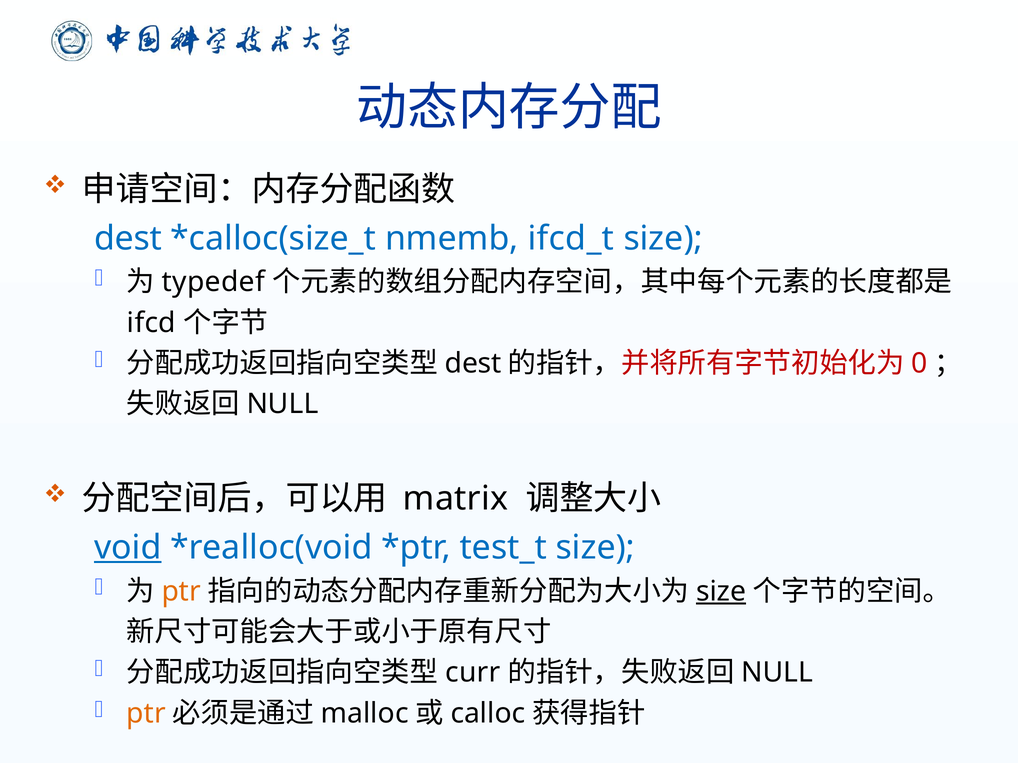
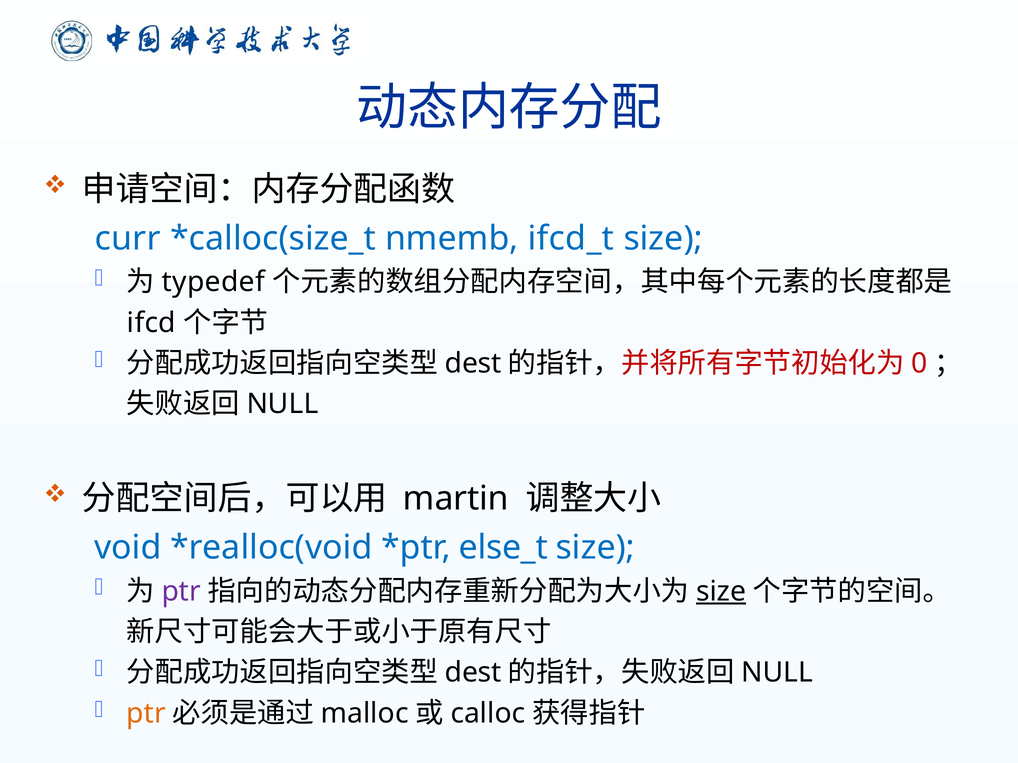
dest at (128, 238): dest -> curr
matrix: matrix -> martin
void underline: present -> none
test_t: test_t -> else_t
ptr at (181, 592) colour: orange -> purple
curr at (473, 673): curr -> dest
